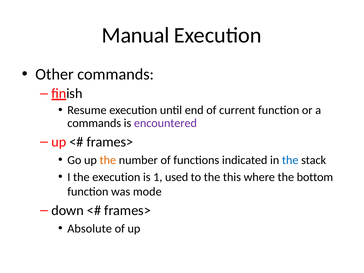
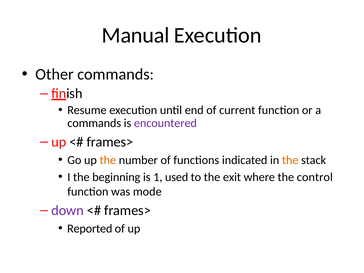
the at (290, 160) colour: blue -> orange
the execution: execution -> beginning
this: this -> exit
bottom: bottom -> control
down colour: black -> purple
Absolute: Absolute -> Reported
